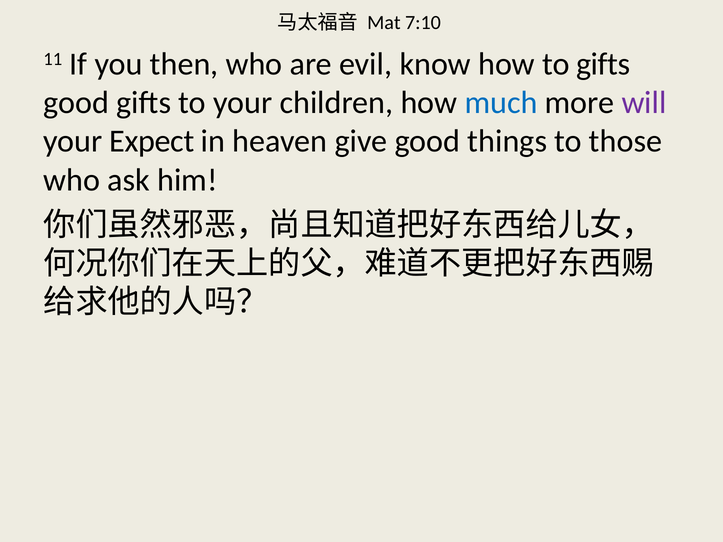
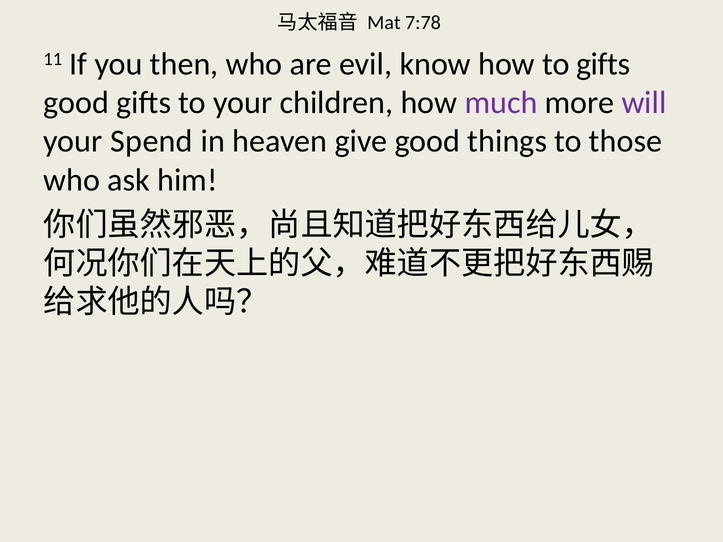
7:10: 7:10 -> 7:78
much colour: blue -> purple
Expect: Expect -> Spend
